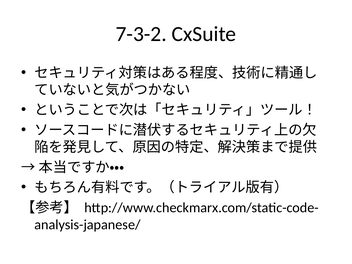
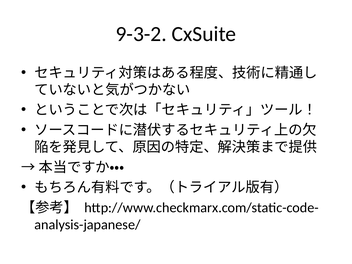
7-3-2: 7-3-2 -> 9-3-2
